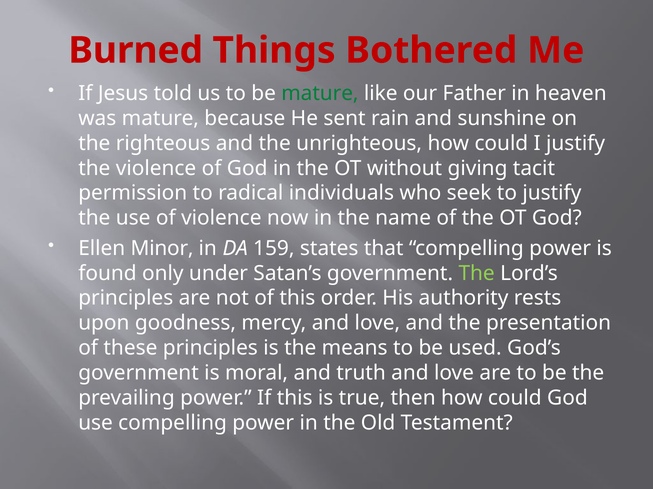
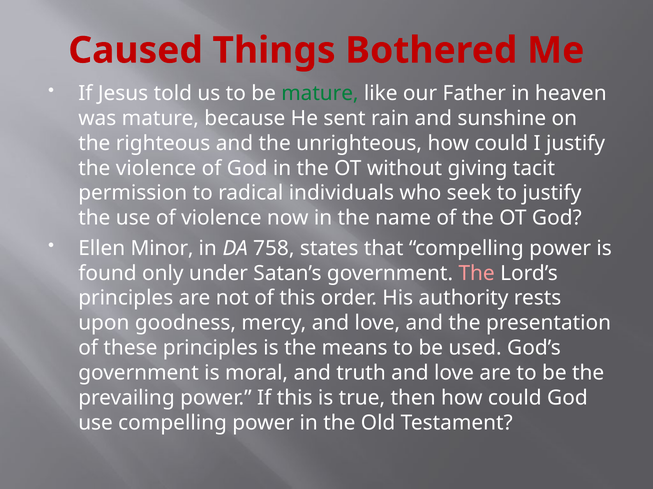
Burned: Burned -> Caused
159: 159 -> 758
The at (477, 274) colour: light green -> pink
